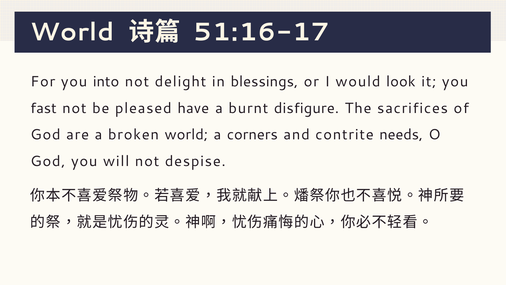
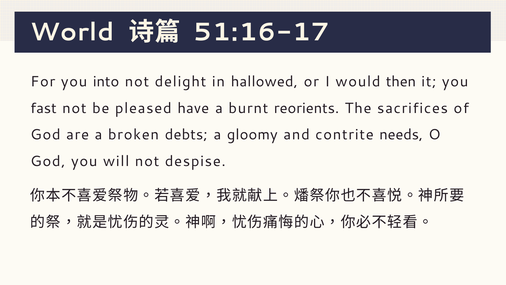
blessings: blessings -> hallowed
look: look -> then
disfigure: disfigure -> reorients
broken world: world -> debts
corners: corners -> gloomy
